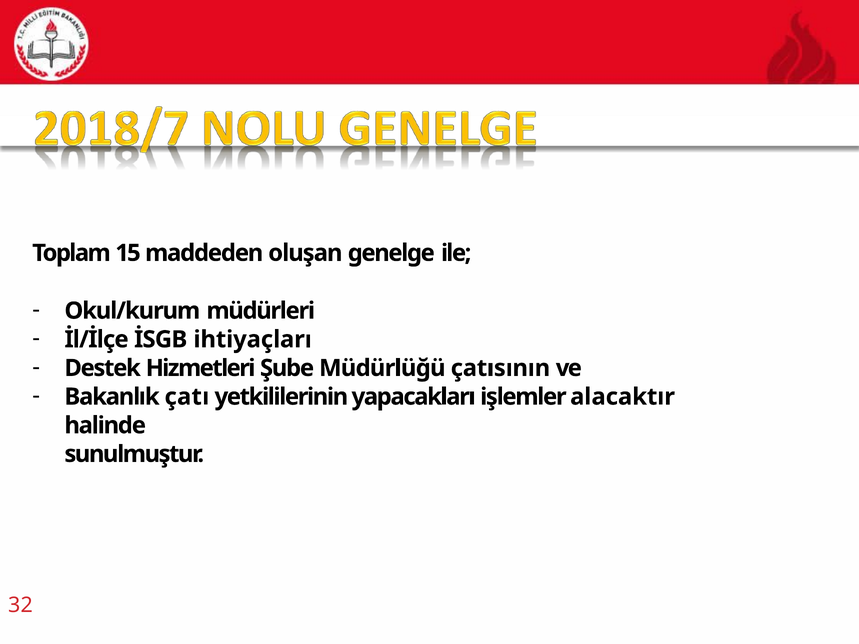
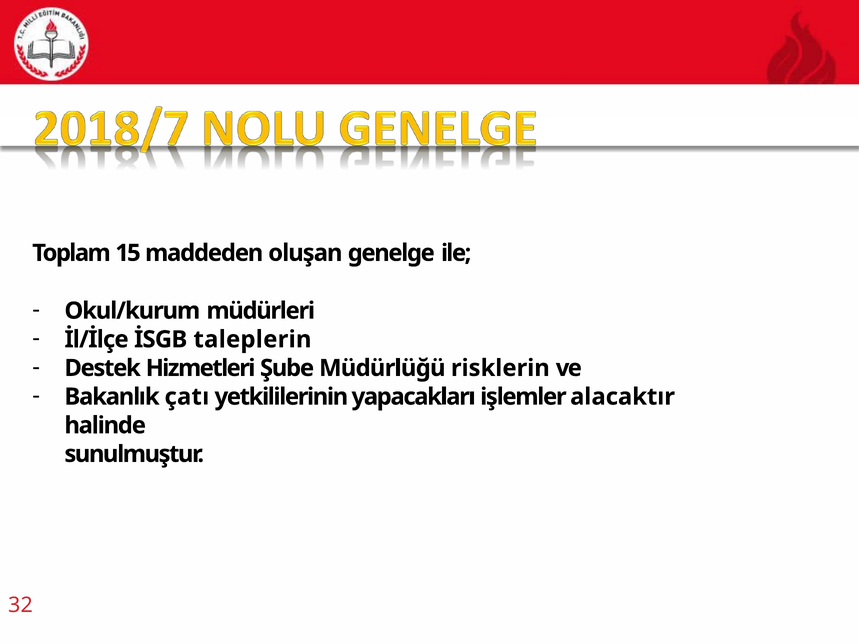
ihtiyaçları: ihtiyaçları -> taleplerin
çatısının: çatısının -> risklerin
